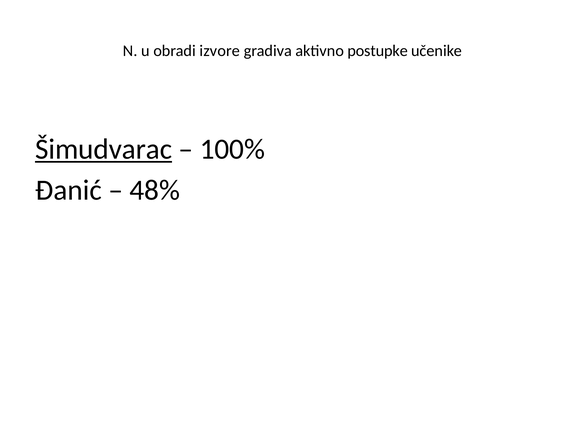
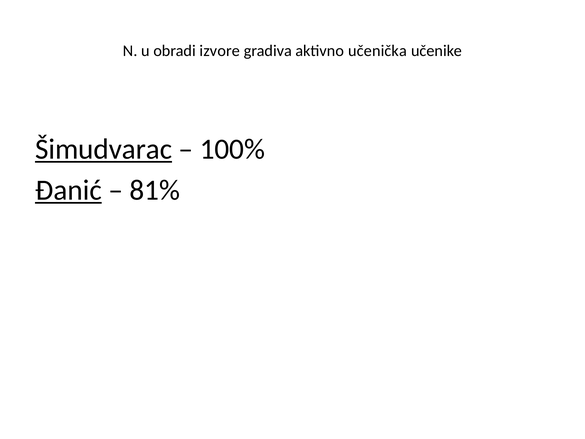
postupke: postupke -> učenička
Đanić underline: none -> present
48%: 48% -> 81%
